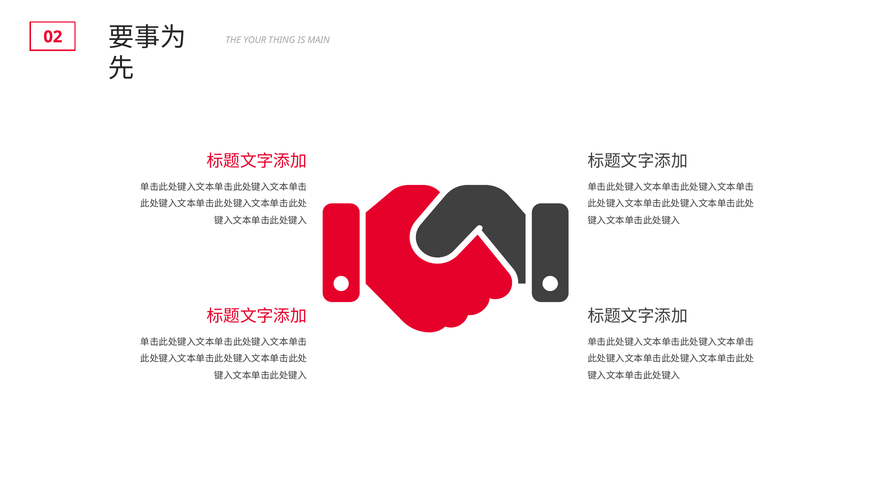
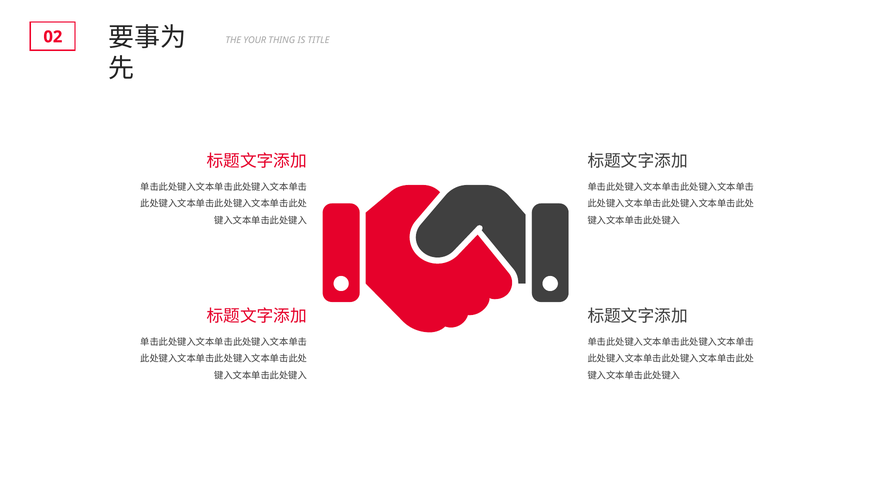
MAIN: MAIN -> TITLE
